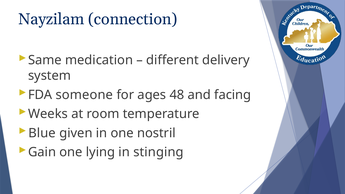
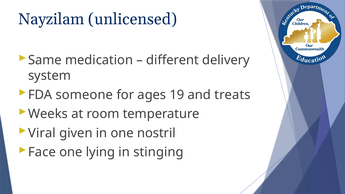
connection: connection -> unlicensed
48: 48 -> 19
facing: facing -> treats
Blue: Blue -> Viral
Gain: Gain -> Face
